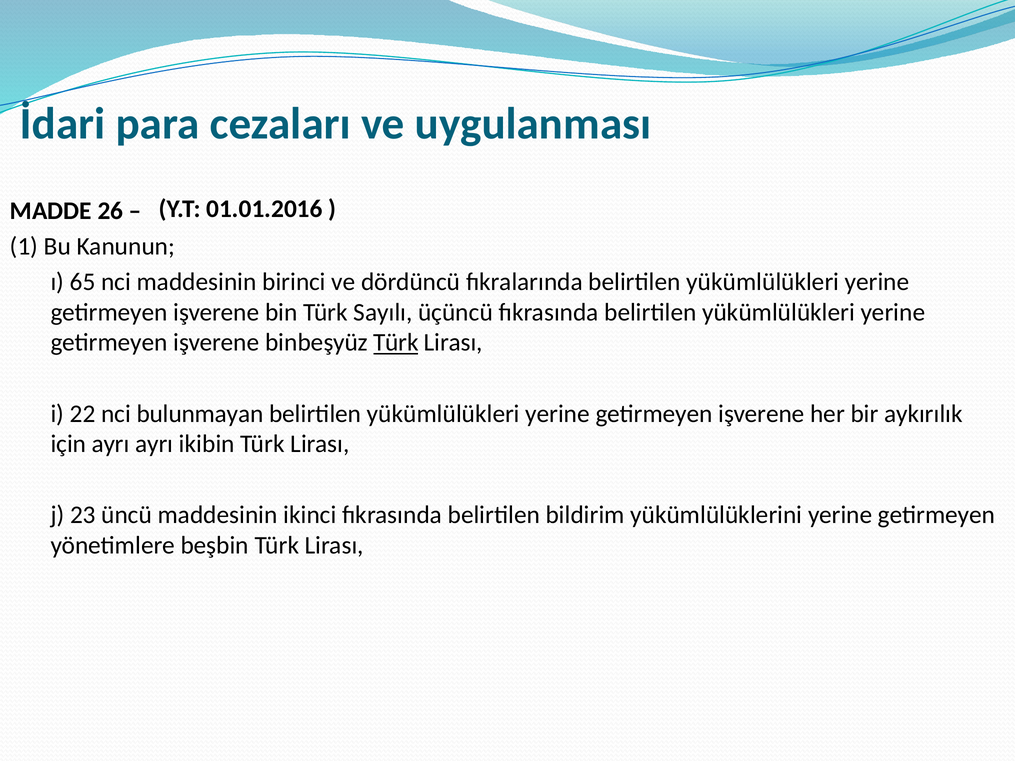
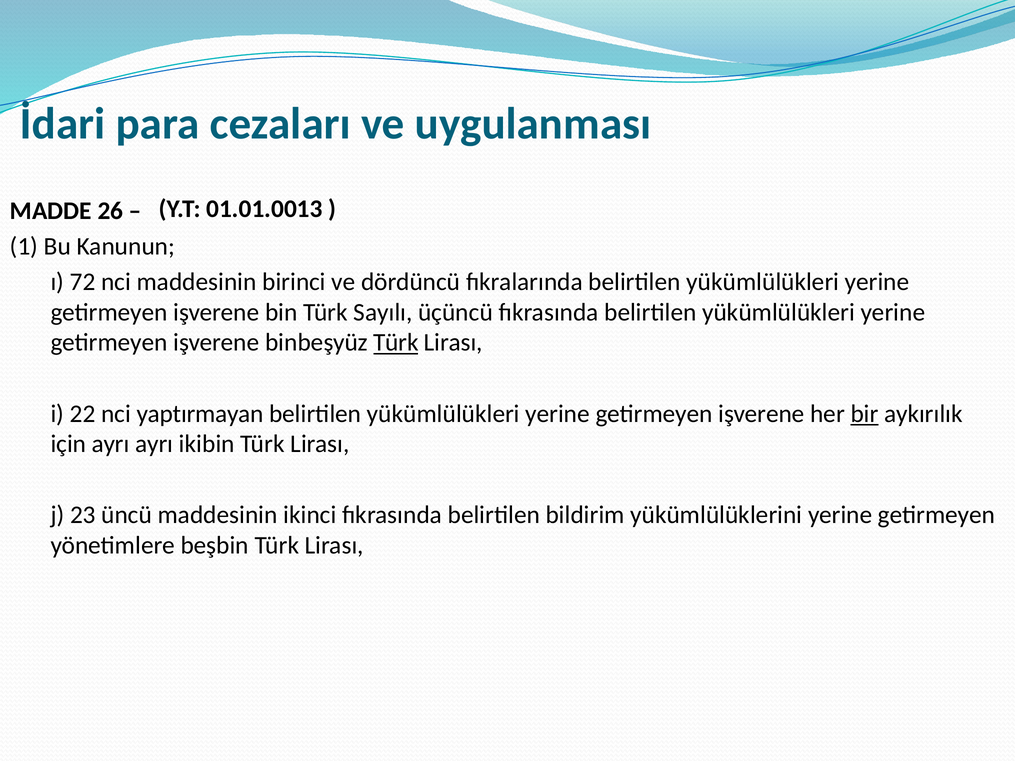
01.01.2016: 01.01.2016 -> 01.01.0013
65: 65 -> 72
bulunmayan: bulunmayan -> yaptırmayan
bir underline: none -> present
